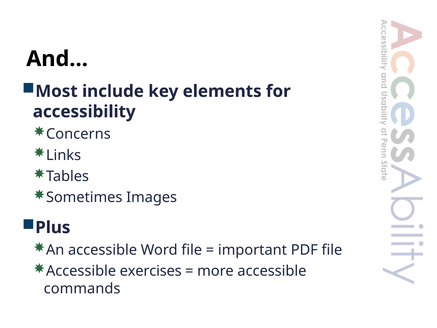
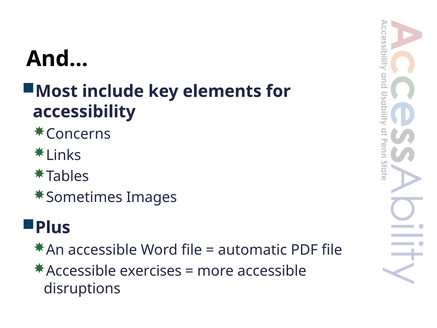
important: important -> automatic
commands: commands -> disruptions
